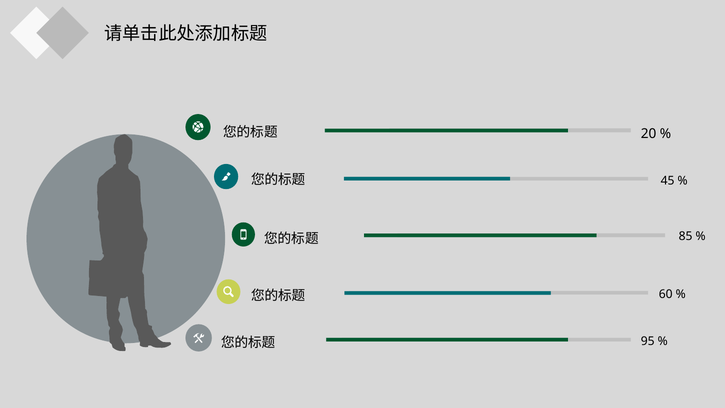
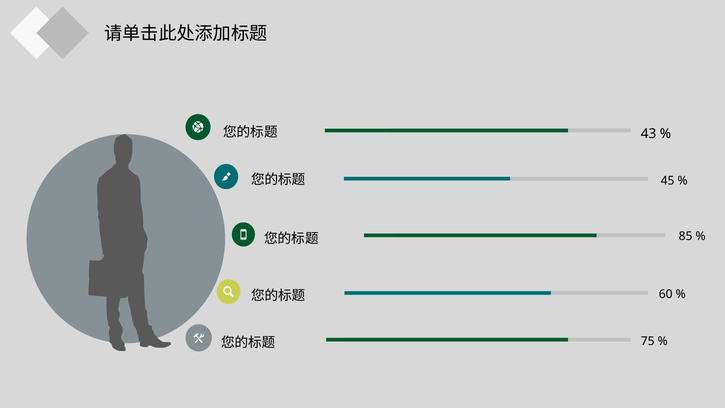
20: 20 -> 43
95: 95 -> 75
